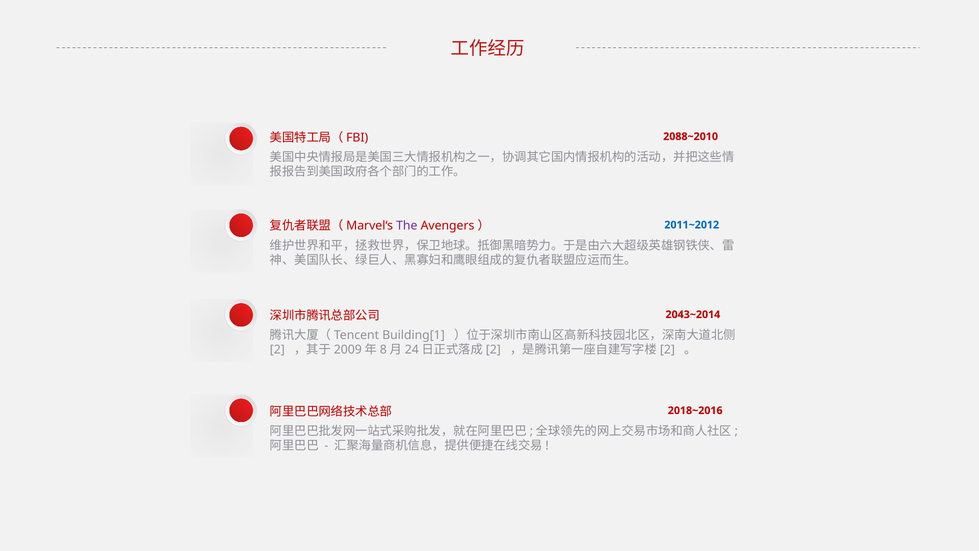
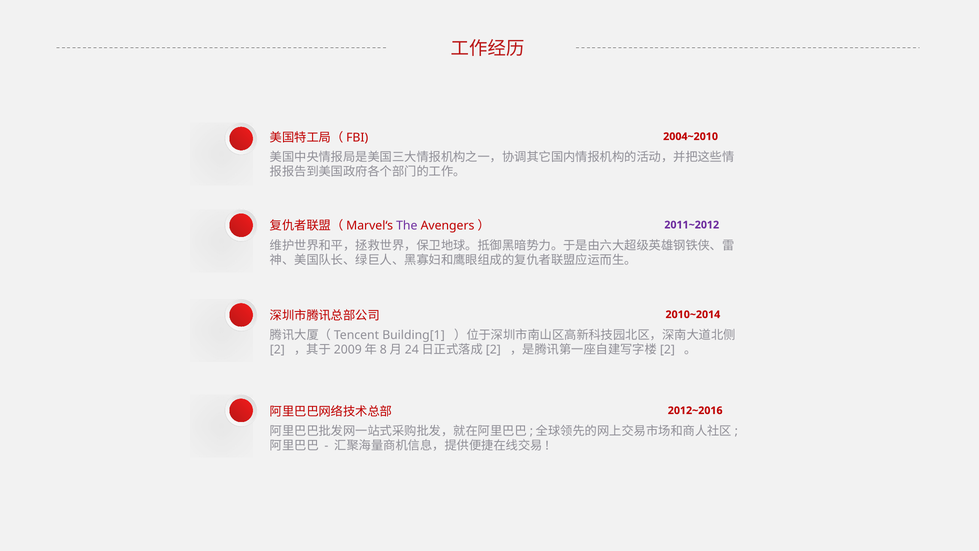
2088~2010: 2088~2010 -> 2004~2010
2011~2012 colour: blue -> purple
2043~2014: 2043~2014 -> 2010~2014
2018~2016: 2018~2016 -> 2012~2016
